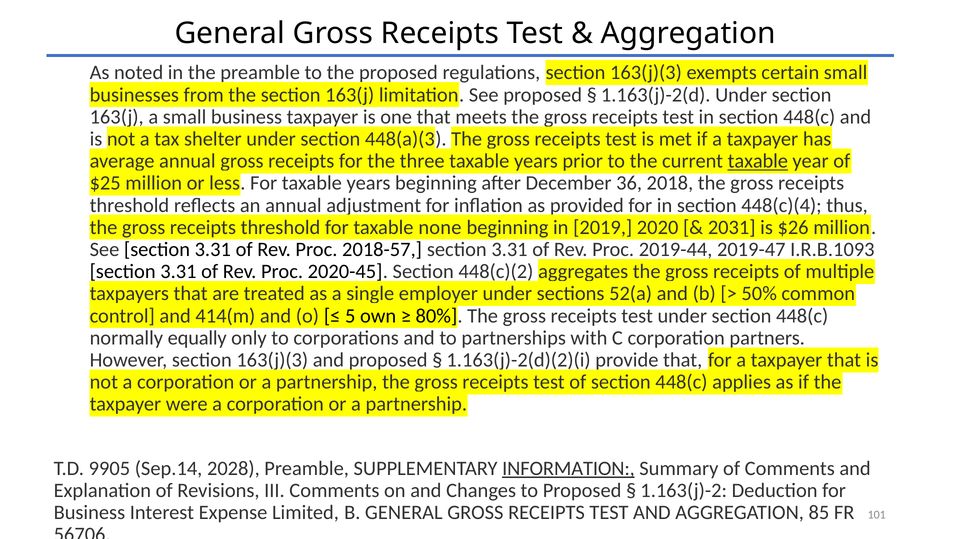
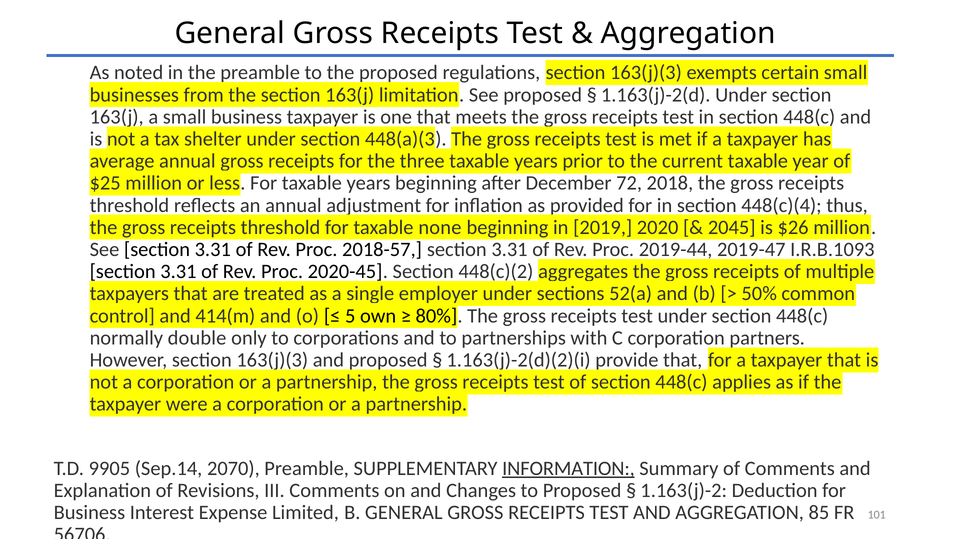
taxable at (758, 161) underline: present -> none
36: 36 -> 72
2031: 2031 -> 2045
equally: equally -> double
2028: 2028 -> 2070
